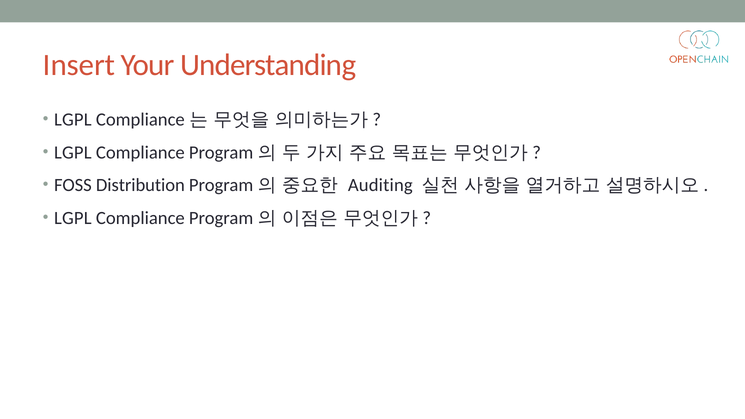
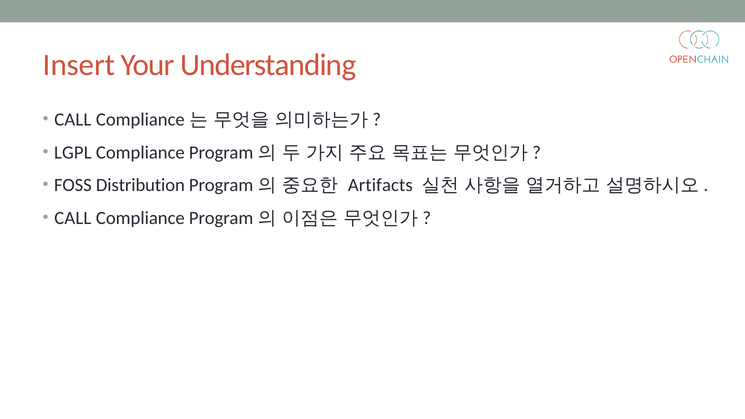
LGPL at (73, 120): LGPL -> CALL
Auditing: Auditing -> Artifacts
LGPL at (73, 218): LGPL -> CALL
